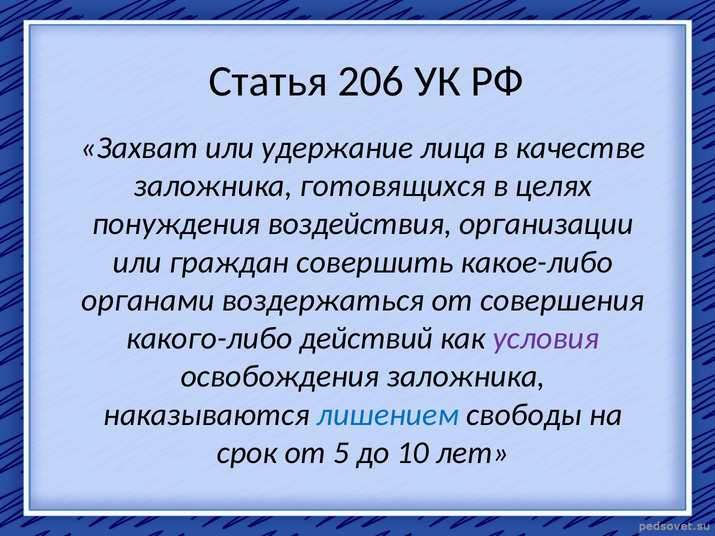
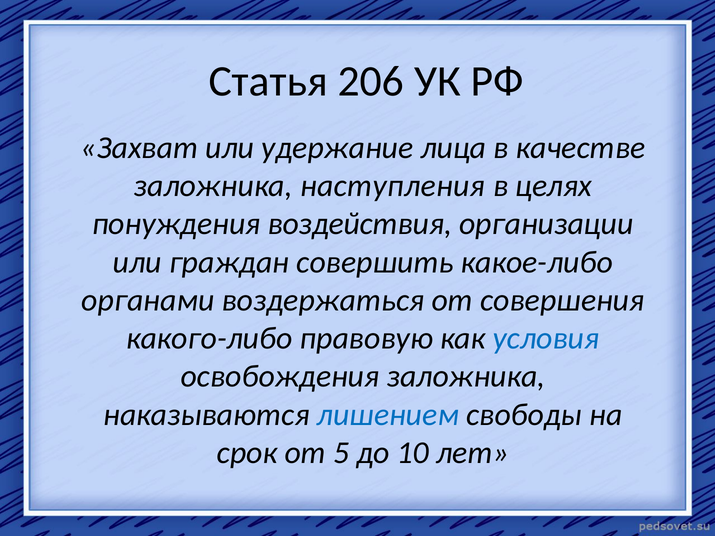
готовящихся: готовящихся -> наступления
действий: действий -> правовую
условия colour: purple -> blue
